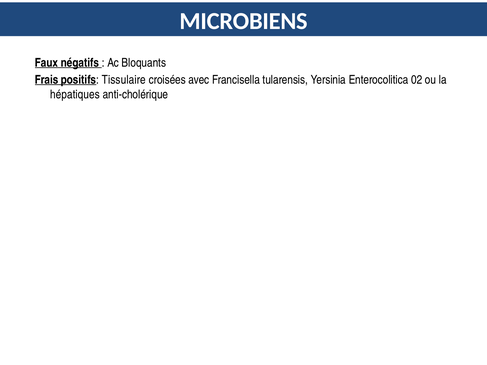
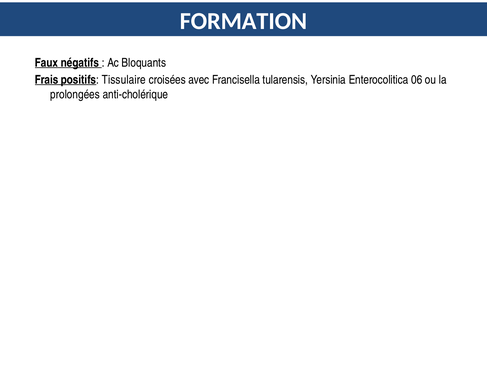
MICROBIENS: MICROBIENS -> FORMATION
02: 02 -> 06
hépatiques: hépatiques -> prolongées
